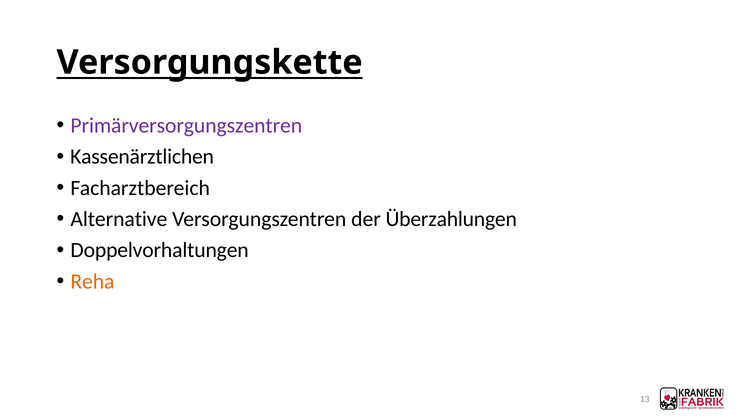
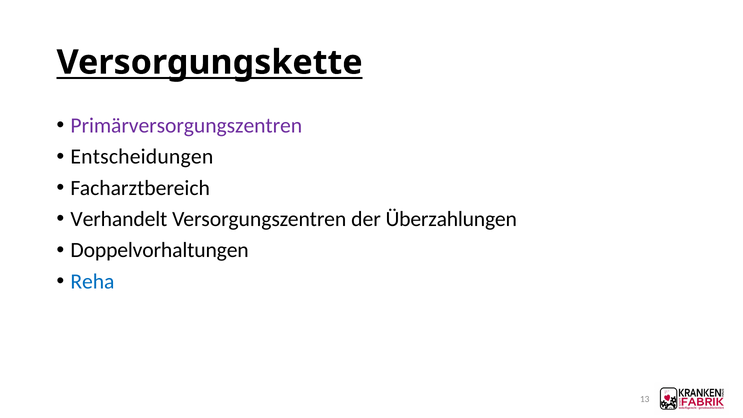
Kassenärztlichen: Kassenärztlichen -> Entscheidungen
Alternative: Alternative -> Verhandelt
Reha colour: orange -> blue
